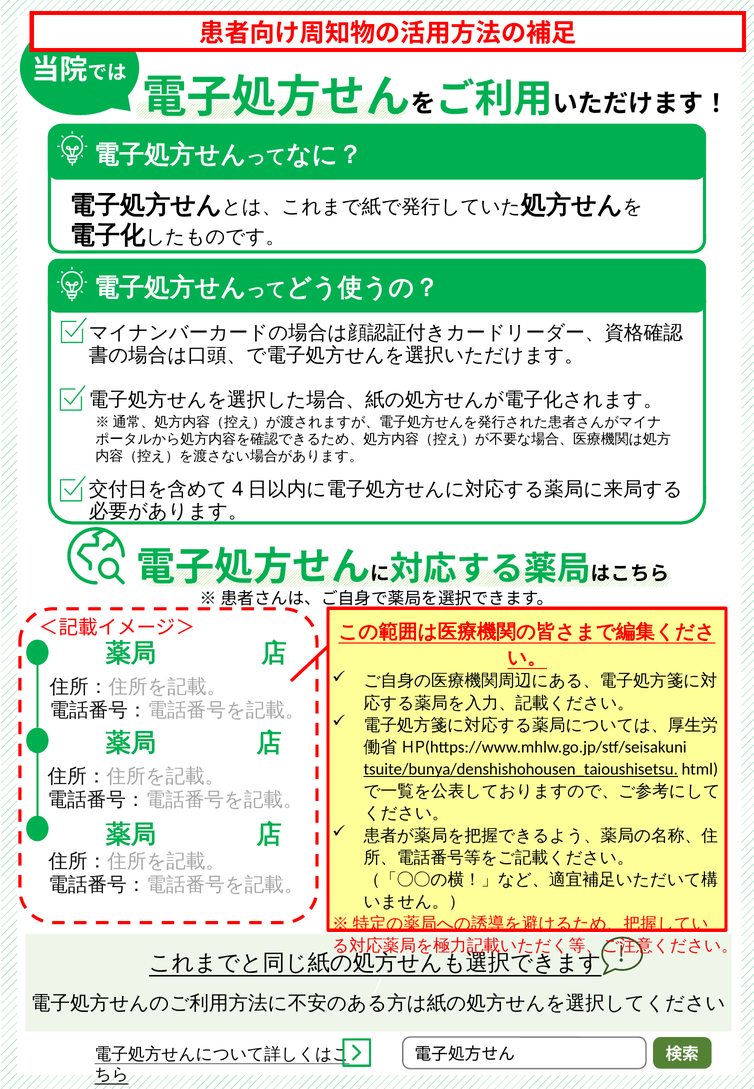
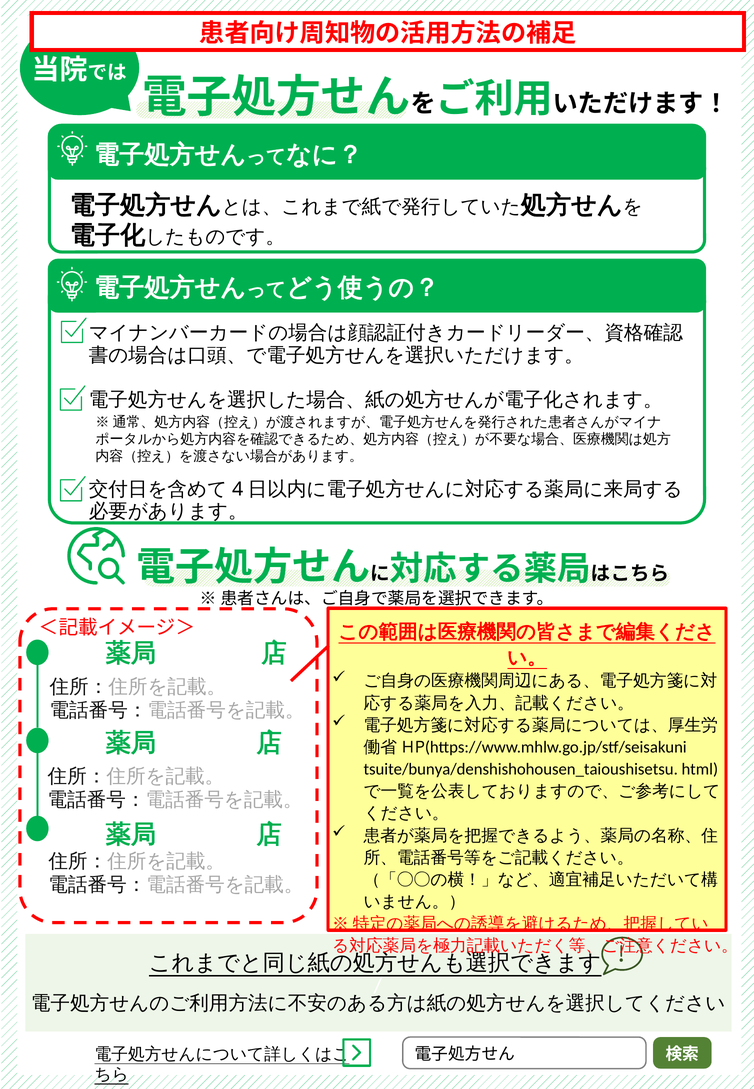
tsuite/bunya/denshishohousen_taioushisetsu underline: present -> none
